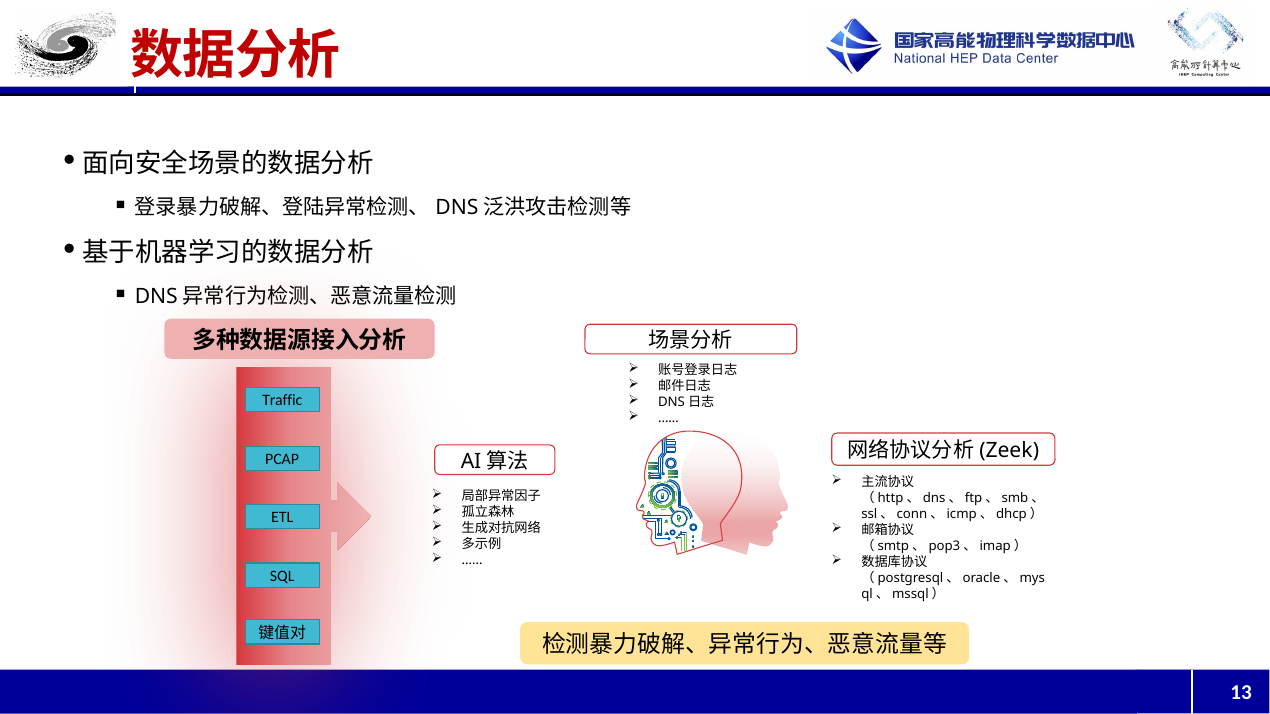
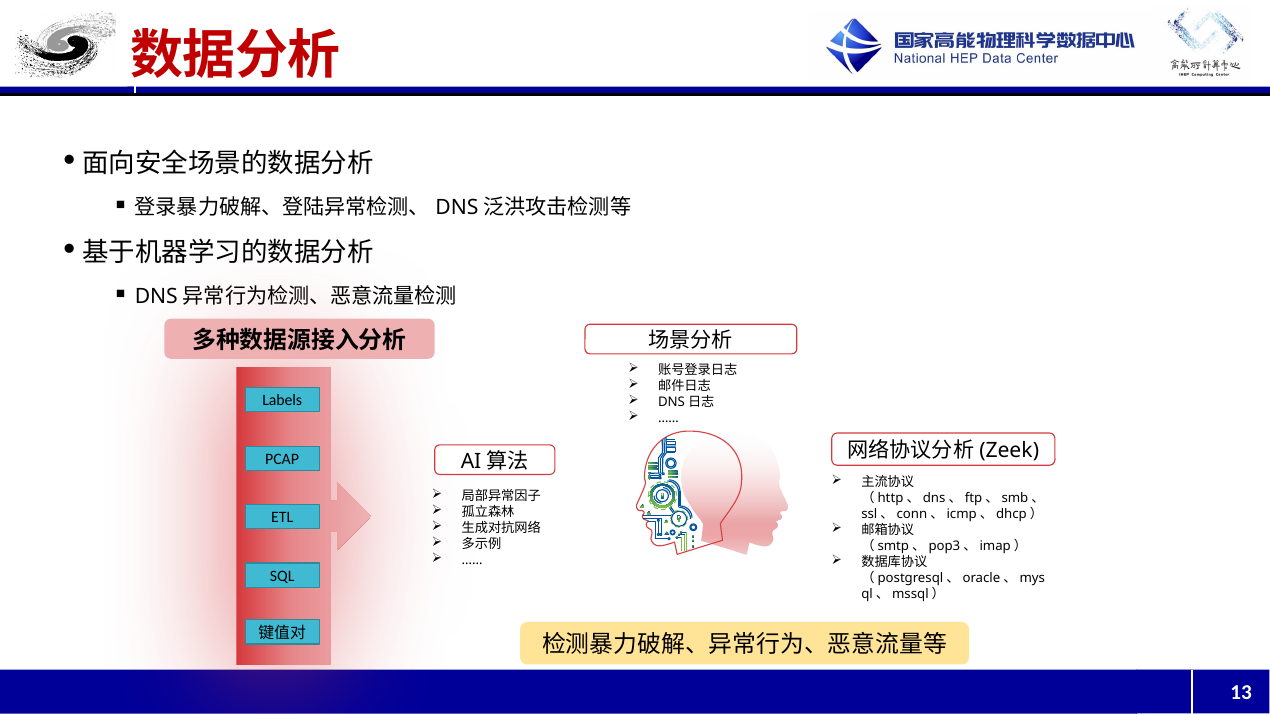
Traffic: Traffic -> Labels
